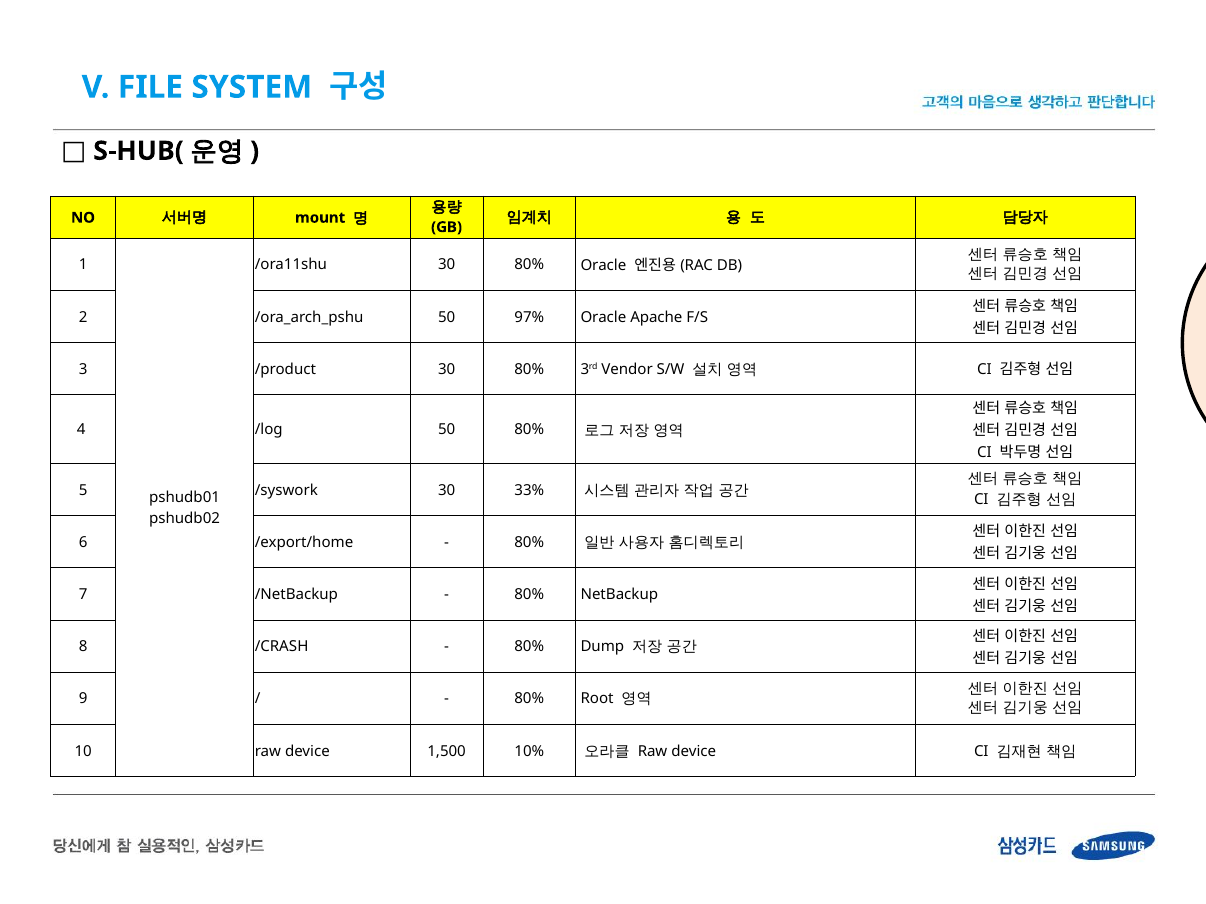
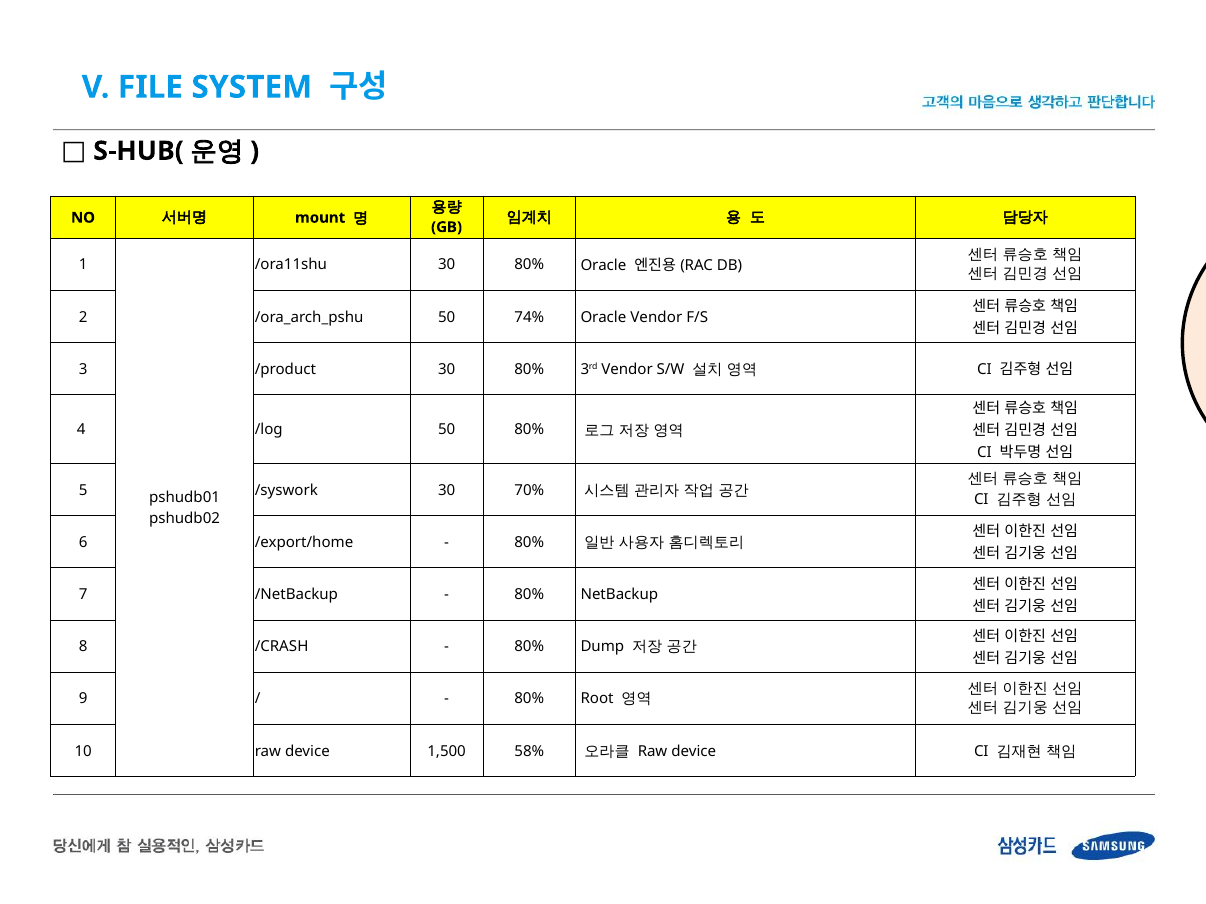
97%: 97% -> 74%
Oracle Apache: Apache -> Vendor
33%: 33% -> 70%
10%: 10% -> 58%
